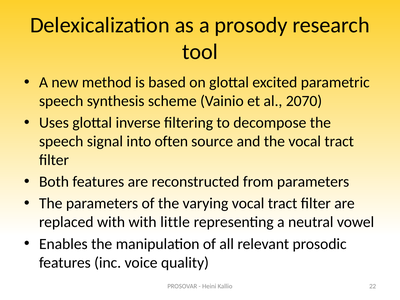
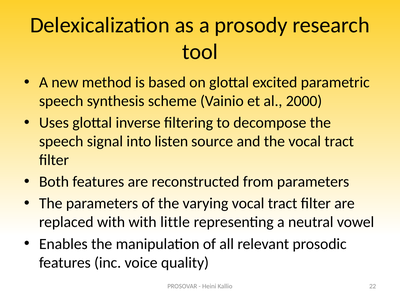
2070: 2070 -> 2000
often: often -> listen
